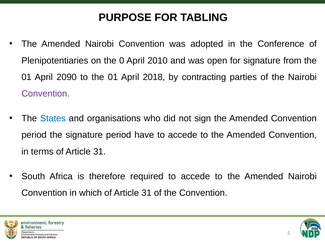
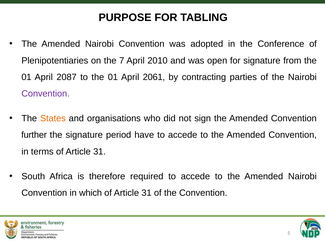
0: 0 -> 7
2090: 2090 -> 2087
2018: 2018 -> 2061
States colour: blue -> orange
period at (34, 135): period -> further
